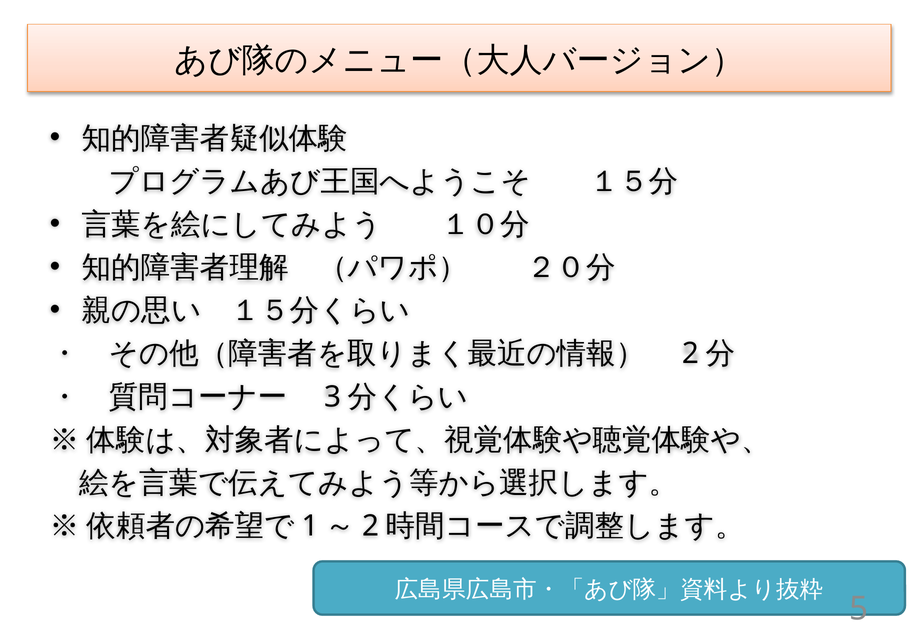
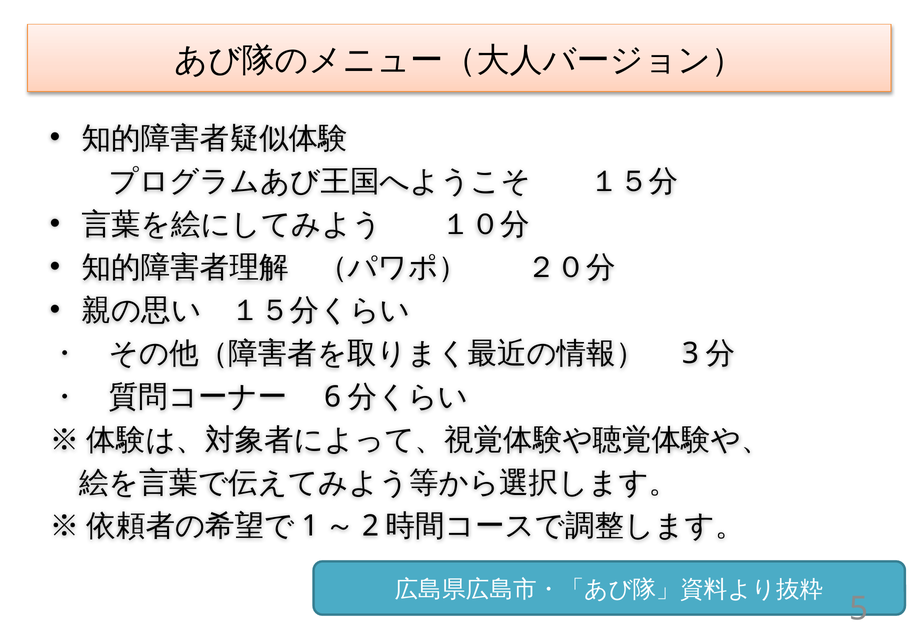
2 at (690, 354): 2 -> 3
3: 3 -> 6
